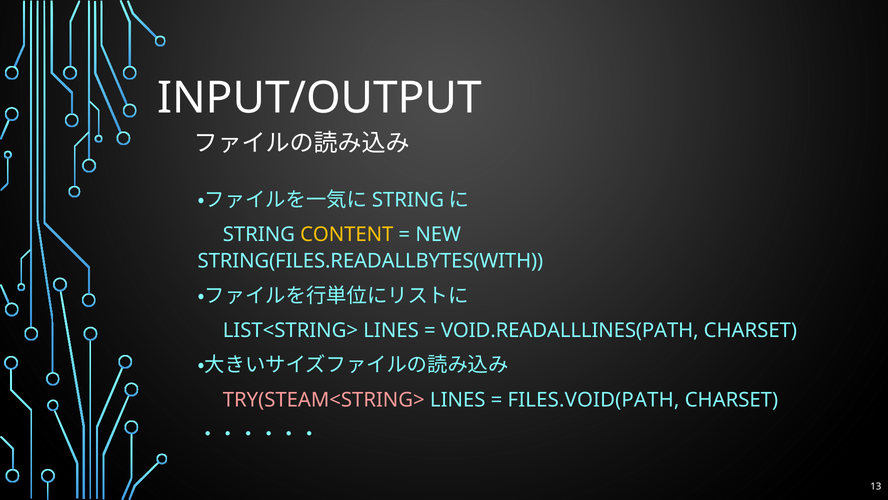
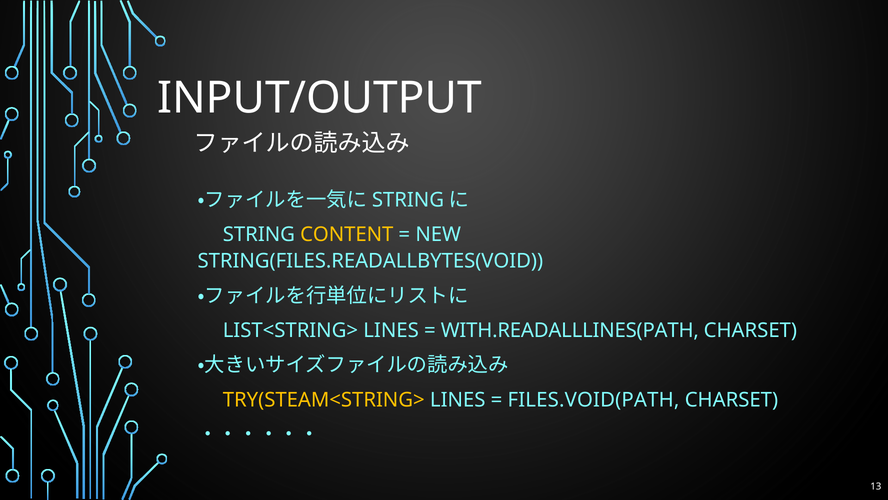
STRING(FILES.READALLBYTES(WITH: STRING(FILES.READALLBYTES(WITH -> STRING(FILES.READALLBYTES(VOID
VOID.READALLLINES(PATH: VOID.READALLLINES(PATH -> WITH.READALLLINES(PATH
TRY(STEAM<STRING> colour: pink -> yellow
